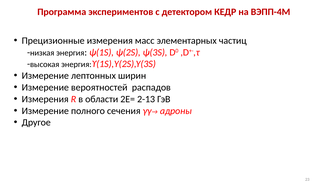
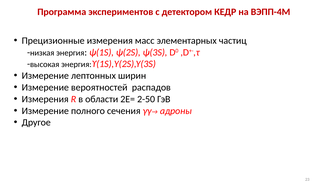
2-13: 2-13 -> 2-50
